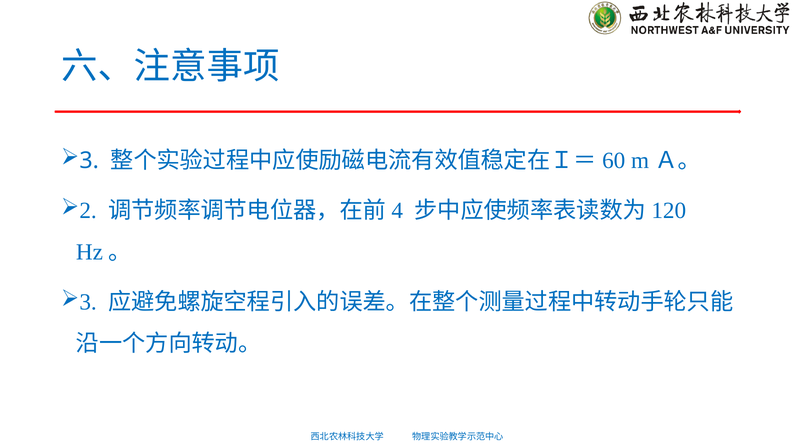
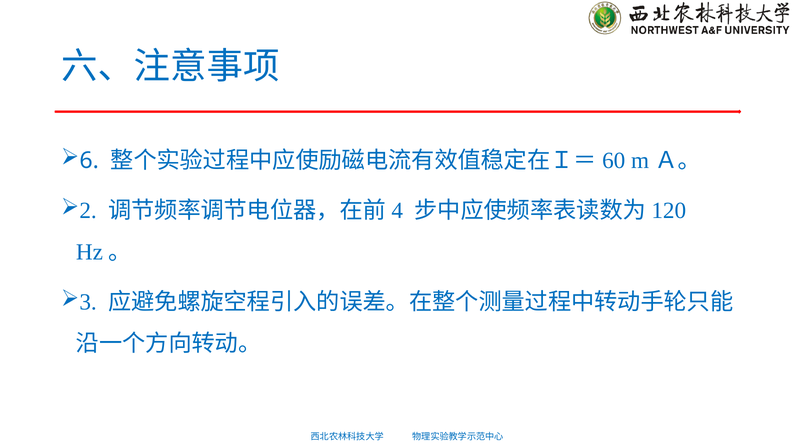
3: 3 -> 6
